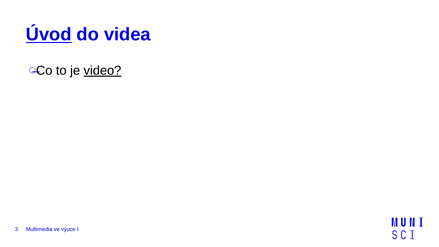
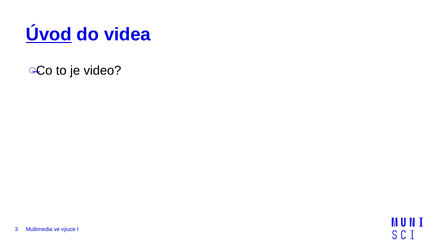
video underline: present -> none
